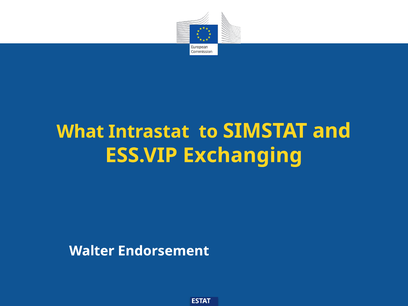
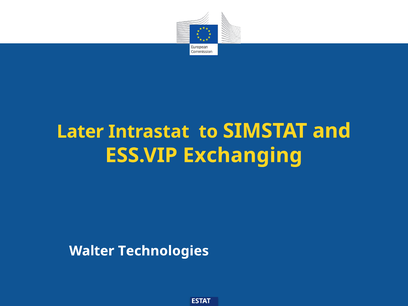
What: What -> Later
Endorsement: Endorsement -> Technologies
